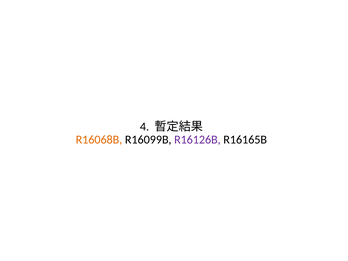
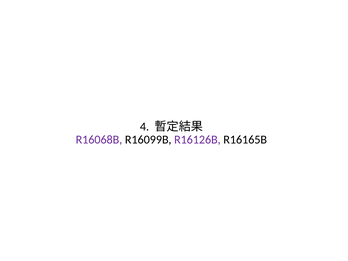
R16068B colour: orange -> purple
